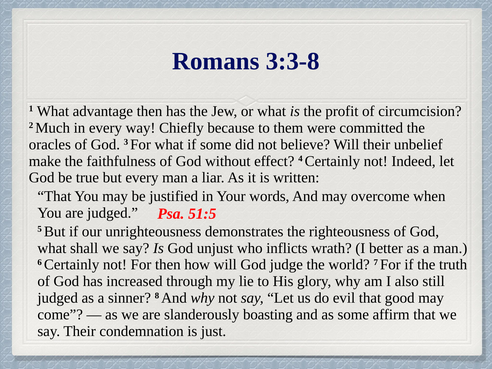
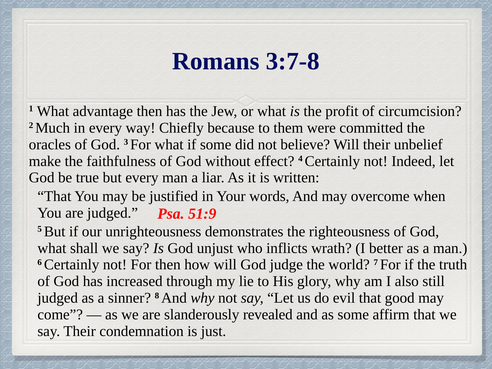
3:3-8: 3:3-8 -> 3:7-8
51:5: 51:5 -> 51:9
boasting: boasting -> revealed
